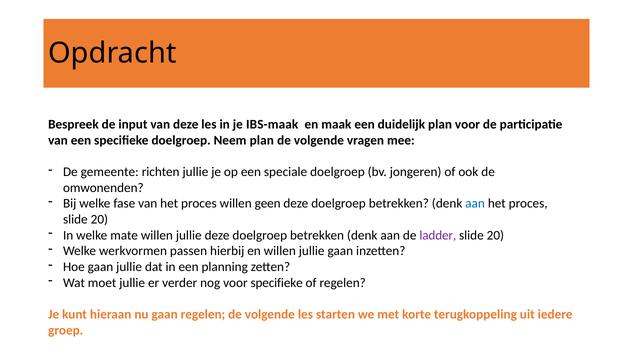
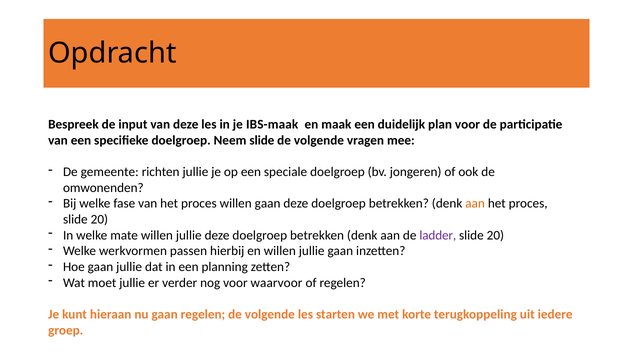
Neem plan: plan -> slide
willen geen: geen -> gaan
aan at (475, 204) colour: blue -> orange
voor specifieke: specifieke -> waarvoor
